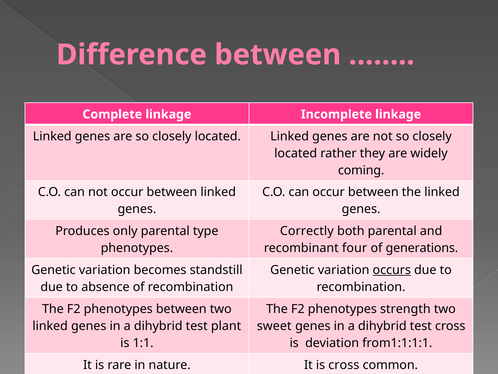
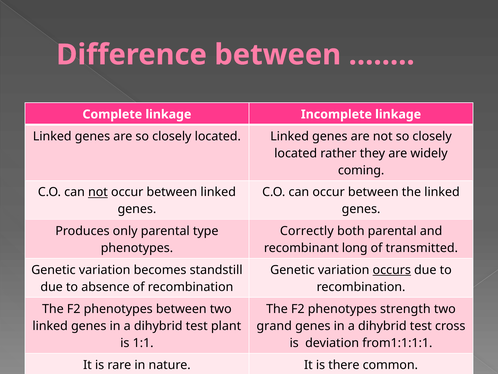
not at (98, 192) underline: none -> present
four: four -> long
generations: generations -> transmitted
sweet: sweet -> grand
is cross: cross -> there
